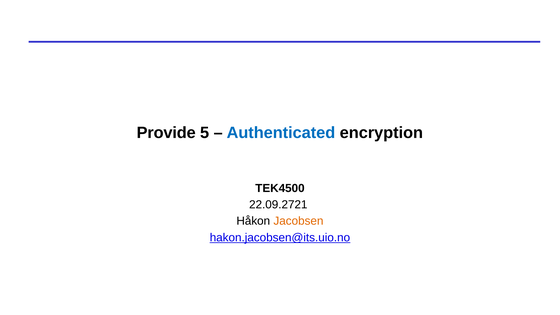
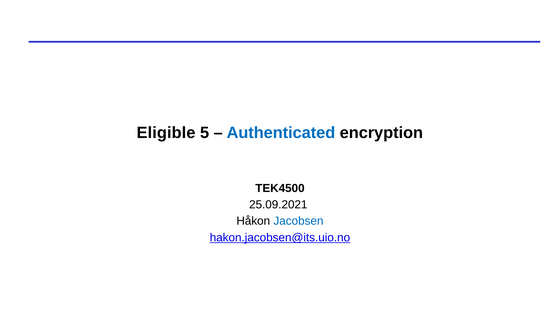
Provide: Provide -> Eligible
22.09.2721: 22.09.2721 -> 25.09.2021
Jacobsen colour: orange -> blue
